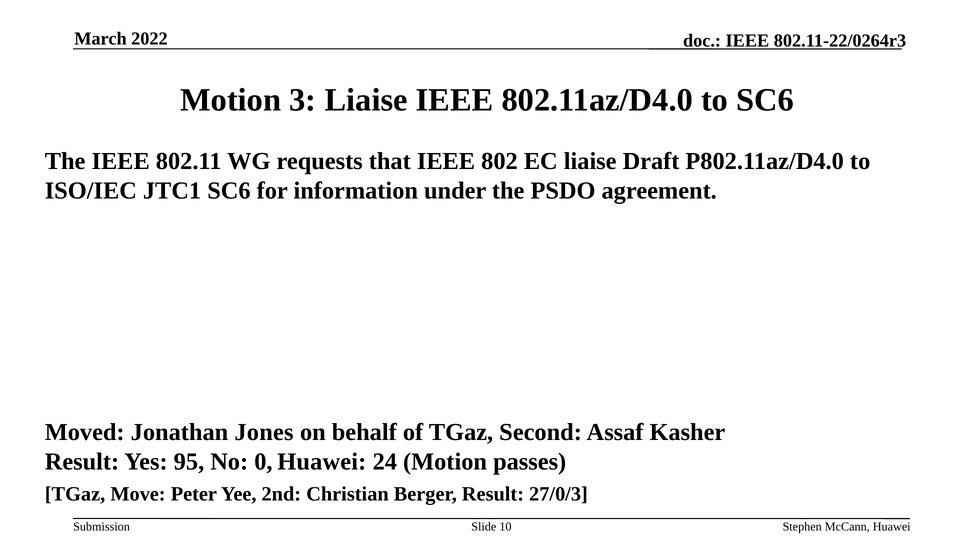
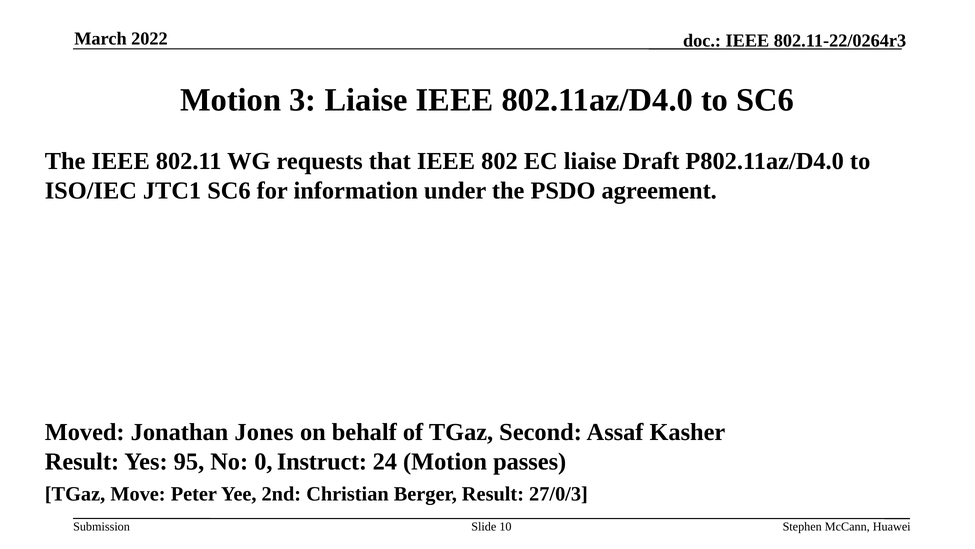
0 Huawei: Huawei -> Instruct
